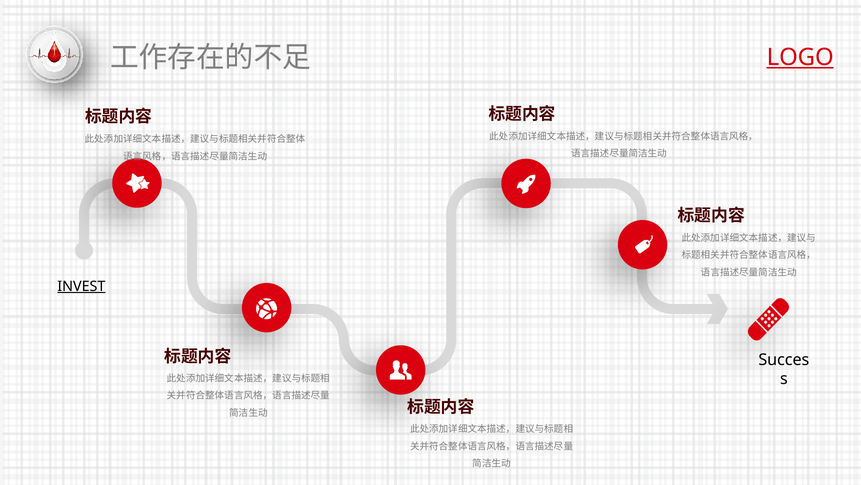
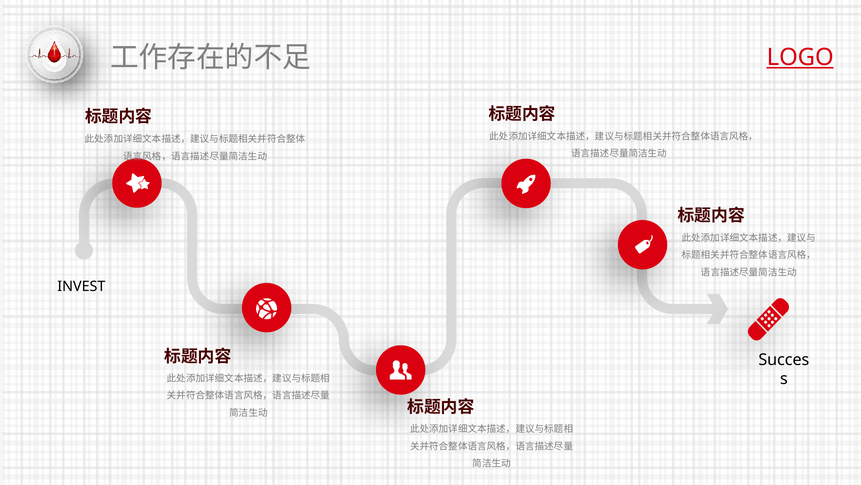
INVEST underline: present -> none
